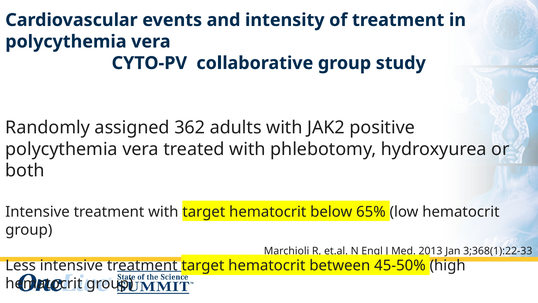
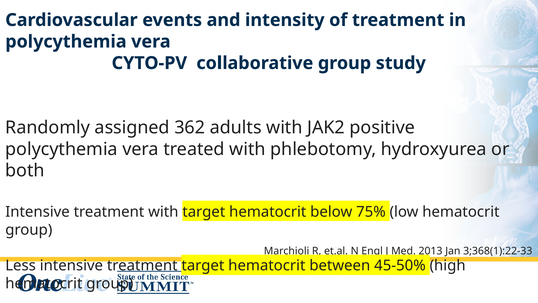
65%: 65% -> 75%
